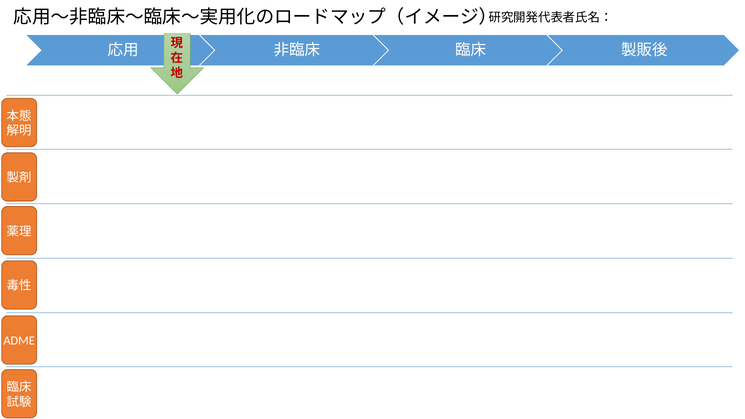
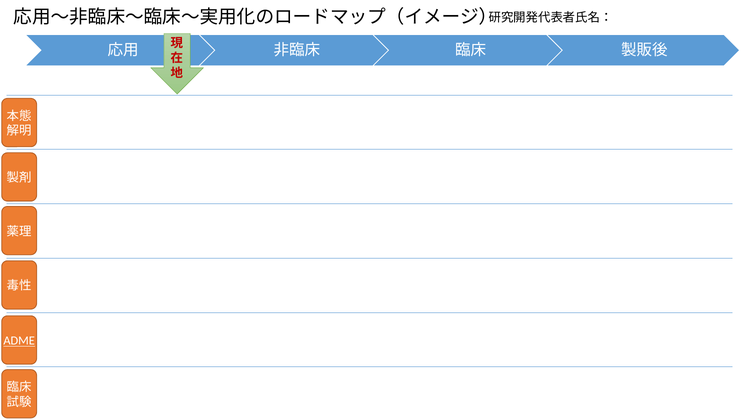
ADME underline: none -> present
